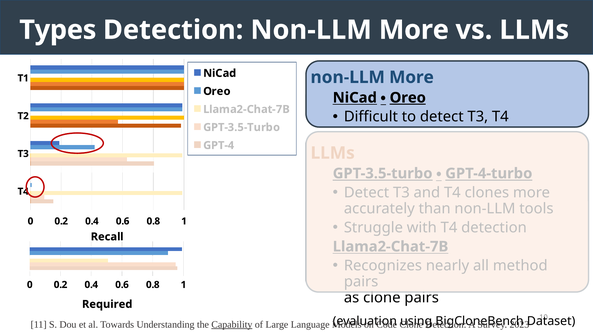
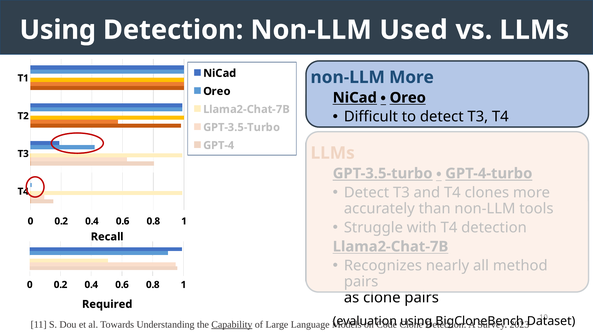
Types at (58, 30): Types -> Using
Detection Non-LLM More: More -> Used
Oreo at (408, 98) underline: present -> none
